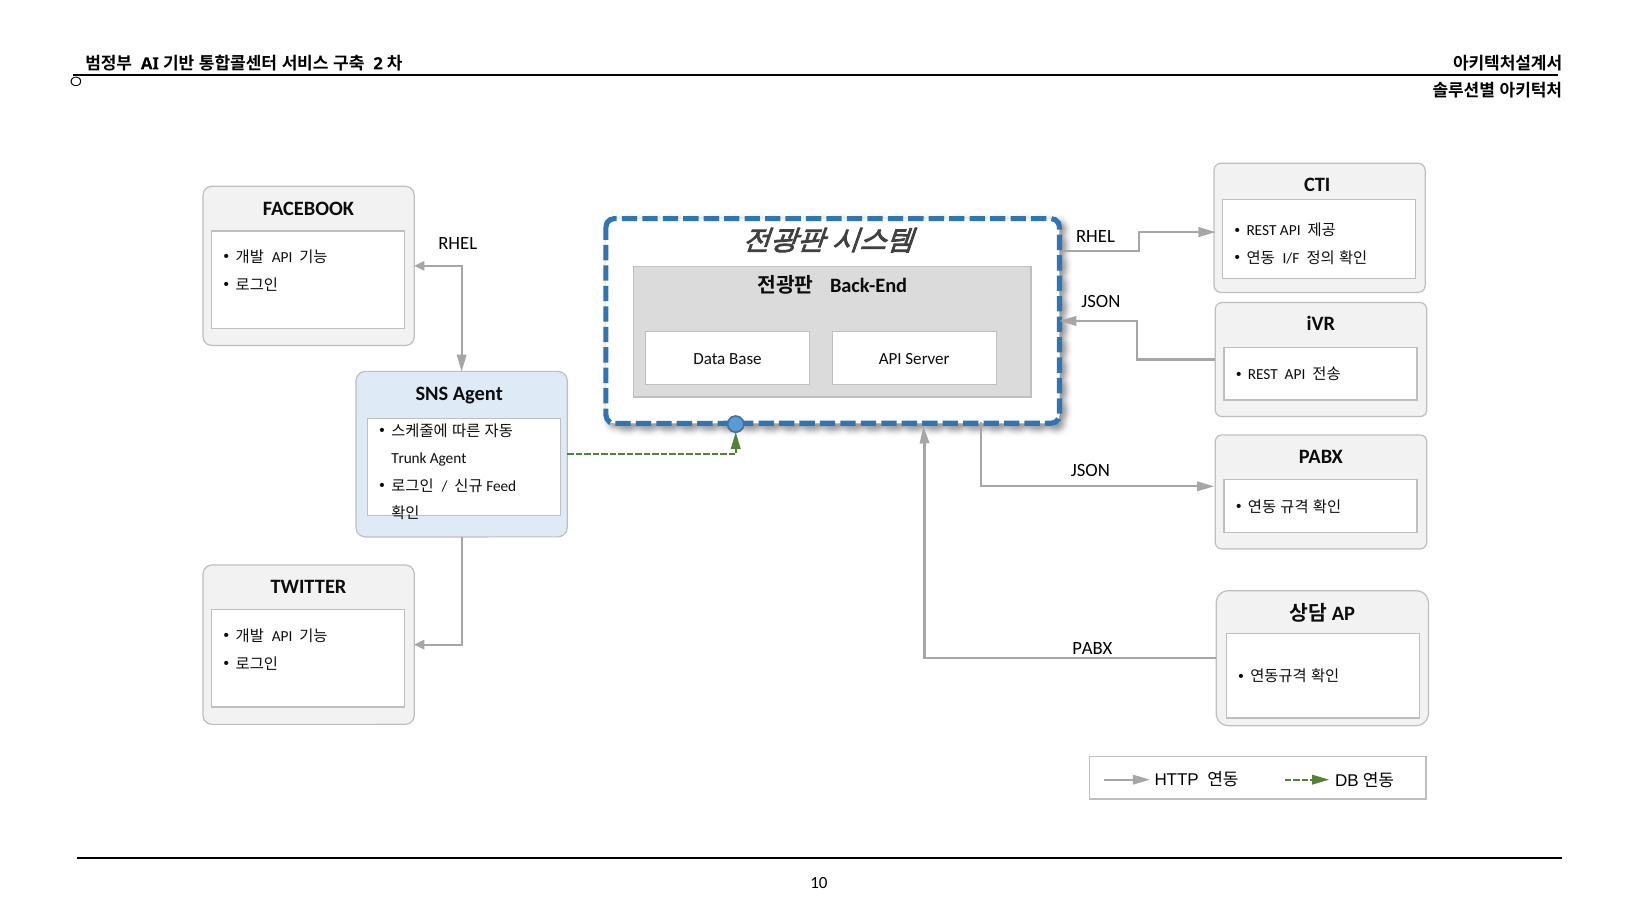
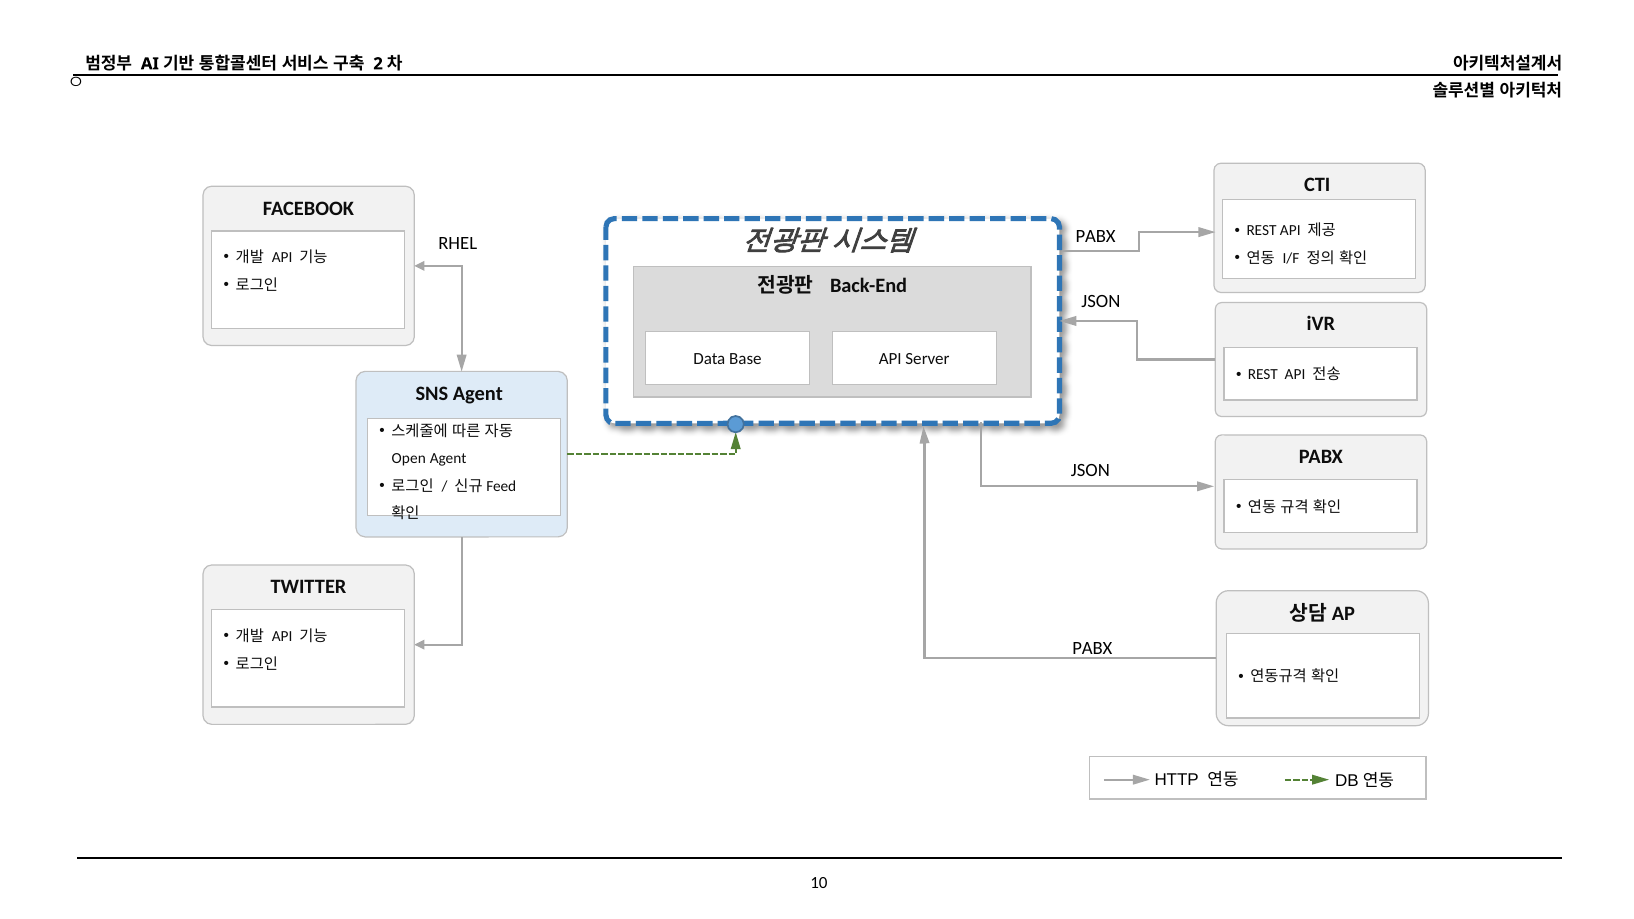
RHEL at (1096, 237): RHEL -> PABX
Trunk: Trunk -> Open
